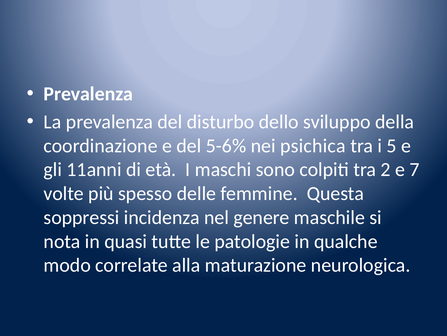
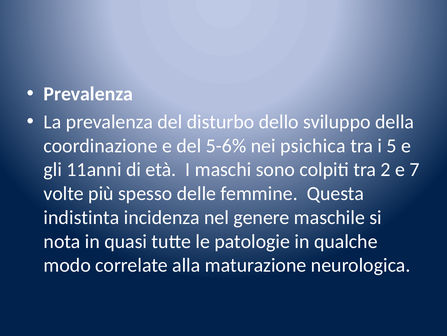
soppressi: soppressi -> indistinta
